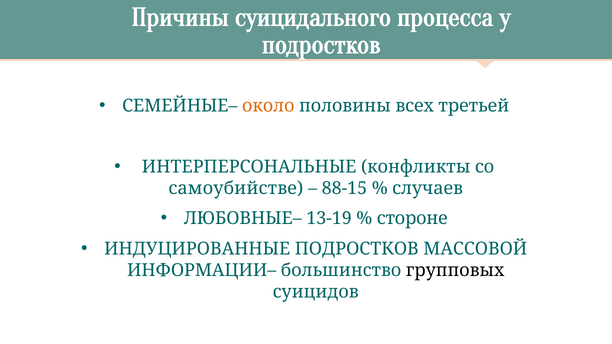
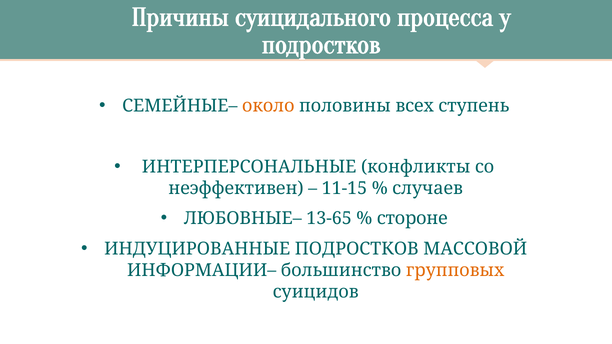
третьей: третьей -> ступень
самоубийстве: самоубийстве -> неэффективен
88-15: 88-15 -> 11-15
13-19: 13-19 -> 13-65
групповых colour: black -> orange
